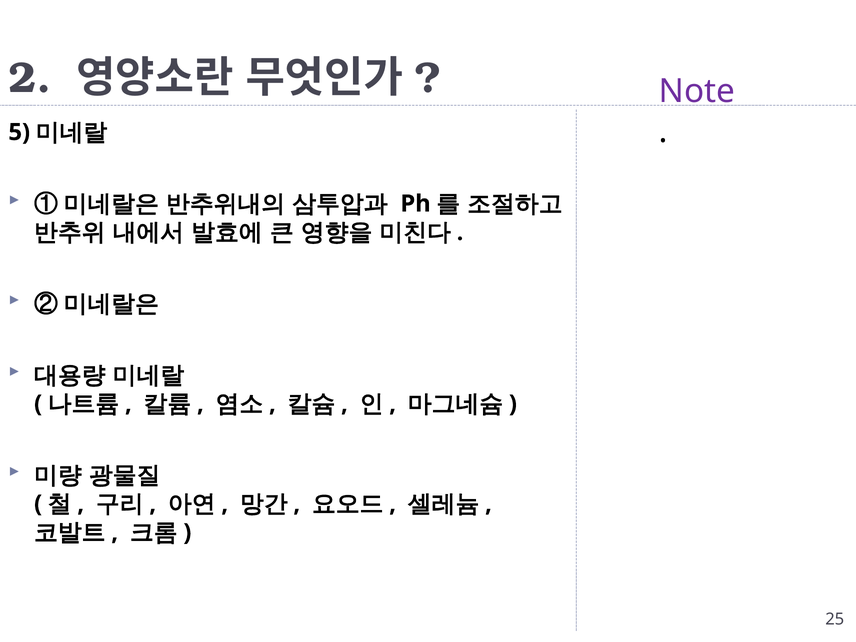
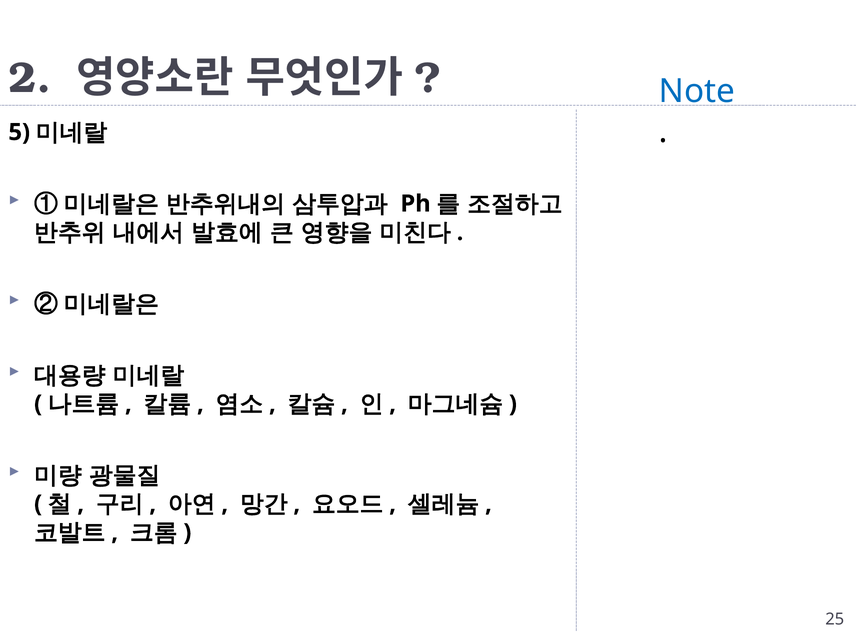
Note colour: purple -> blue
